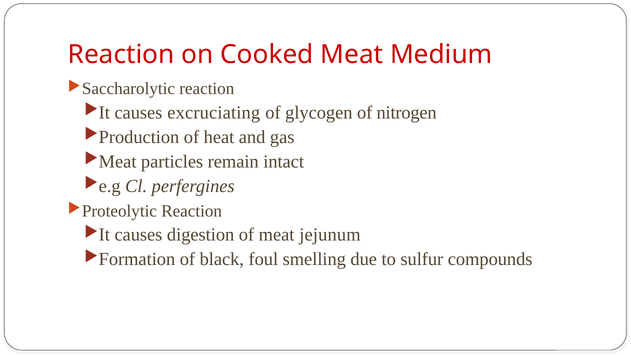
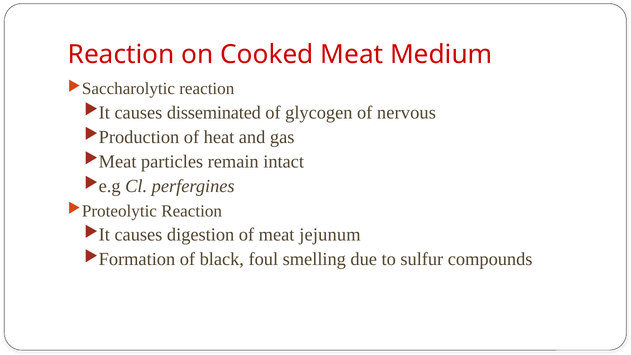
excruciating: excruciating -> disseminated
nitrogen: nitrogen -> nervous
